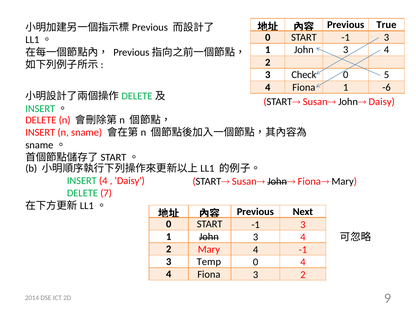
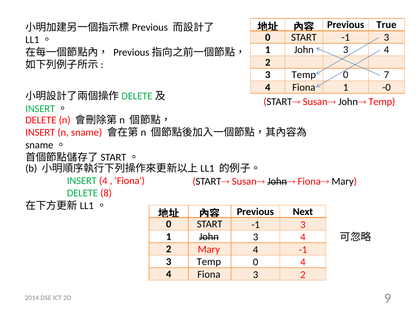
3 Check: Check -> Temp
5: 5 -> 7
-6: -6 -> -0
John Daisy: Daisy -> Temp
Daisy at (130, 181): Daisy -> Fiona
7: 7 -> 8
